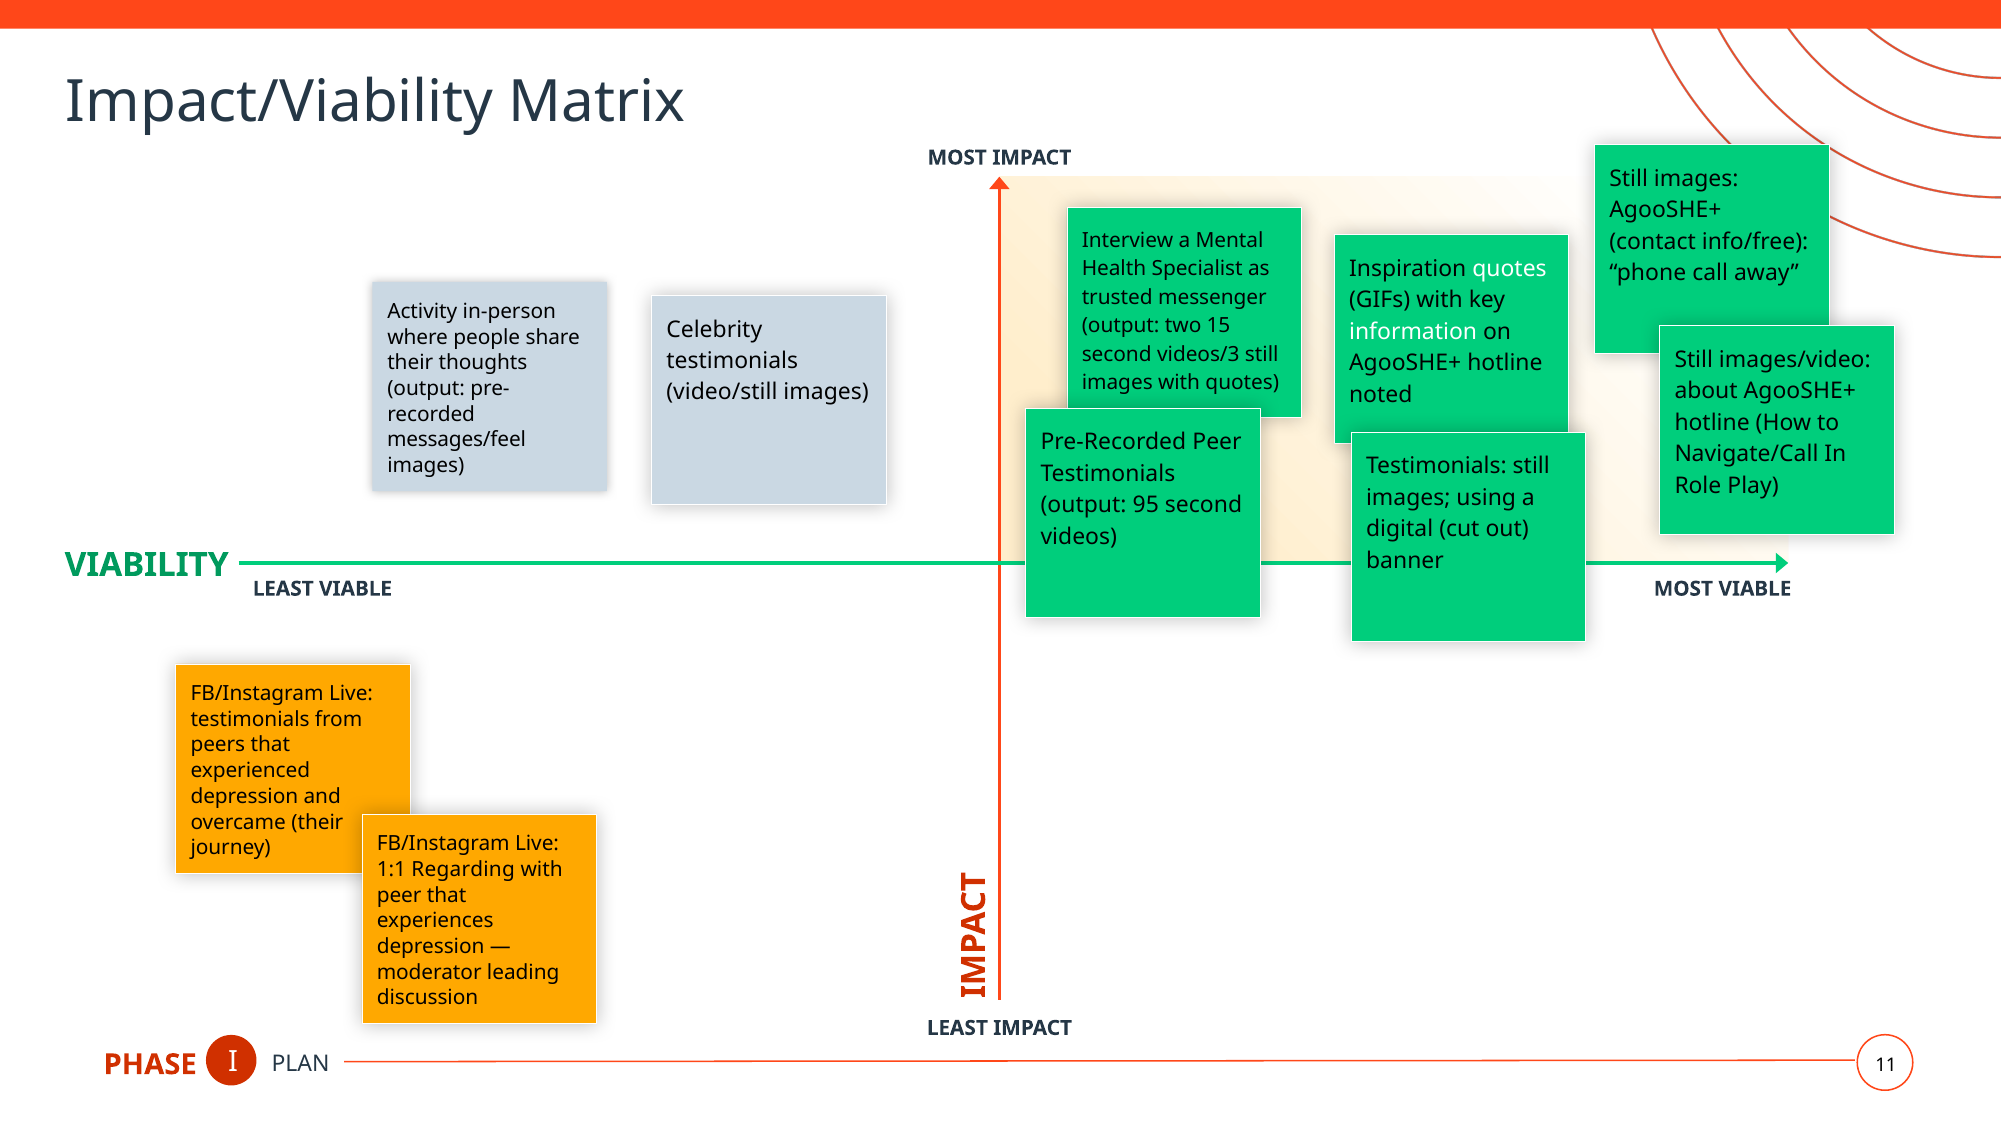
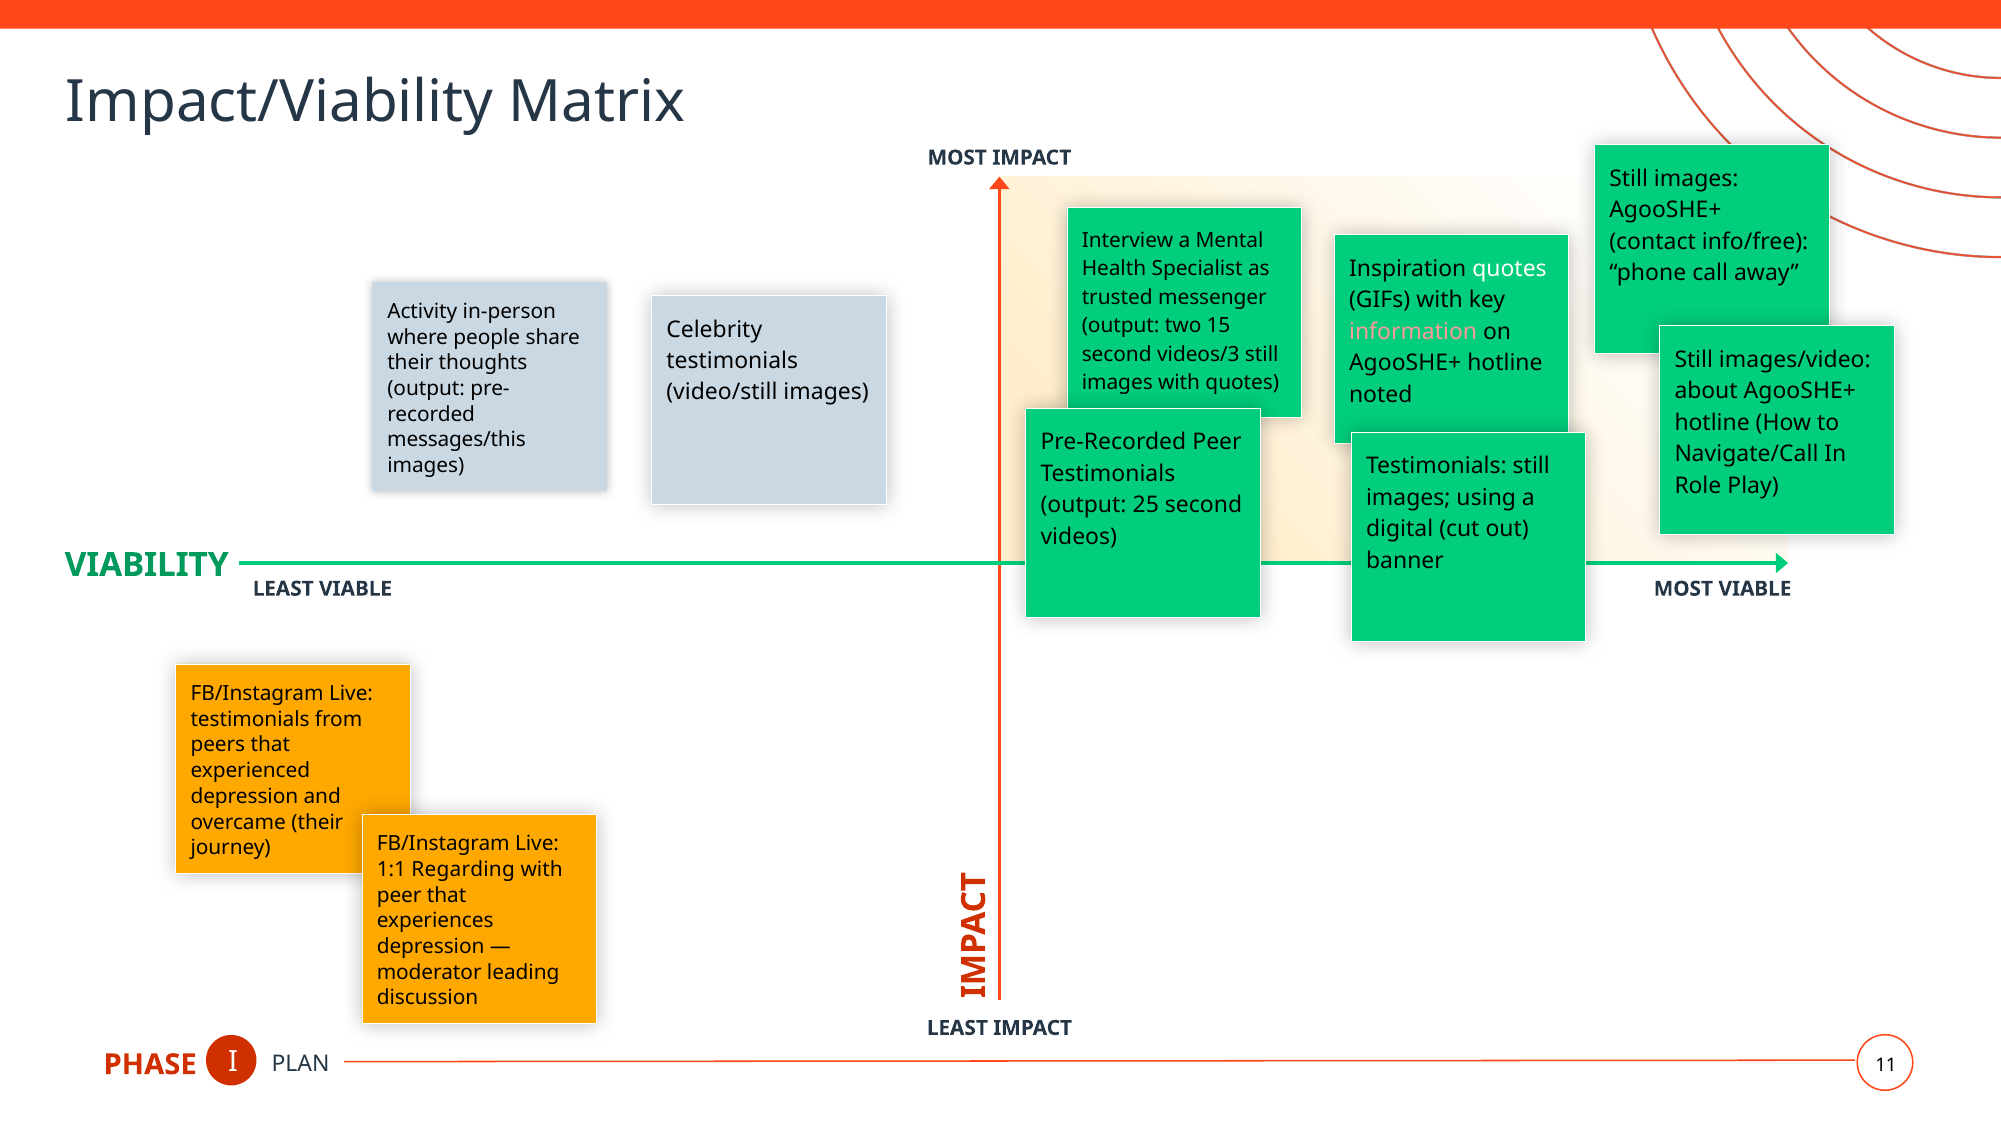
information colour: white -> pink
messages/feel: messages/feel -> messages/this
95: 95 -> 25
